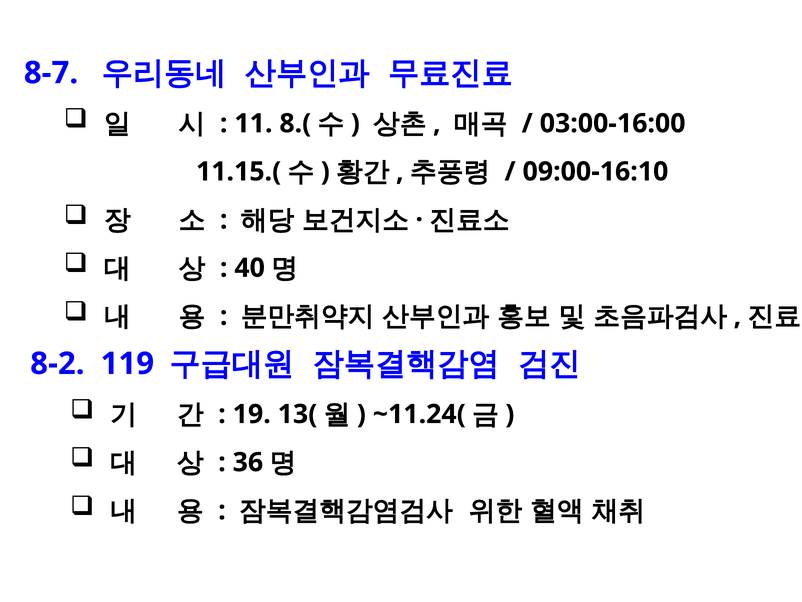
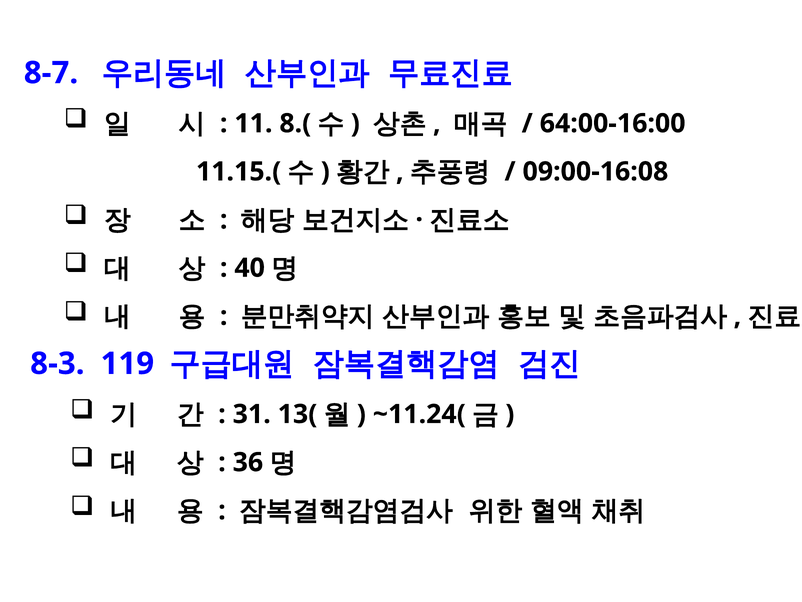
03:00-16:00: 03:00-16:00 -> 64:00-16:00
09:00-16:10: 09:00-16:10 -> 09:00-16:08
8-2: 8-2 -> 8-3
19: 19 -> 31
